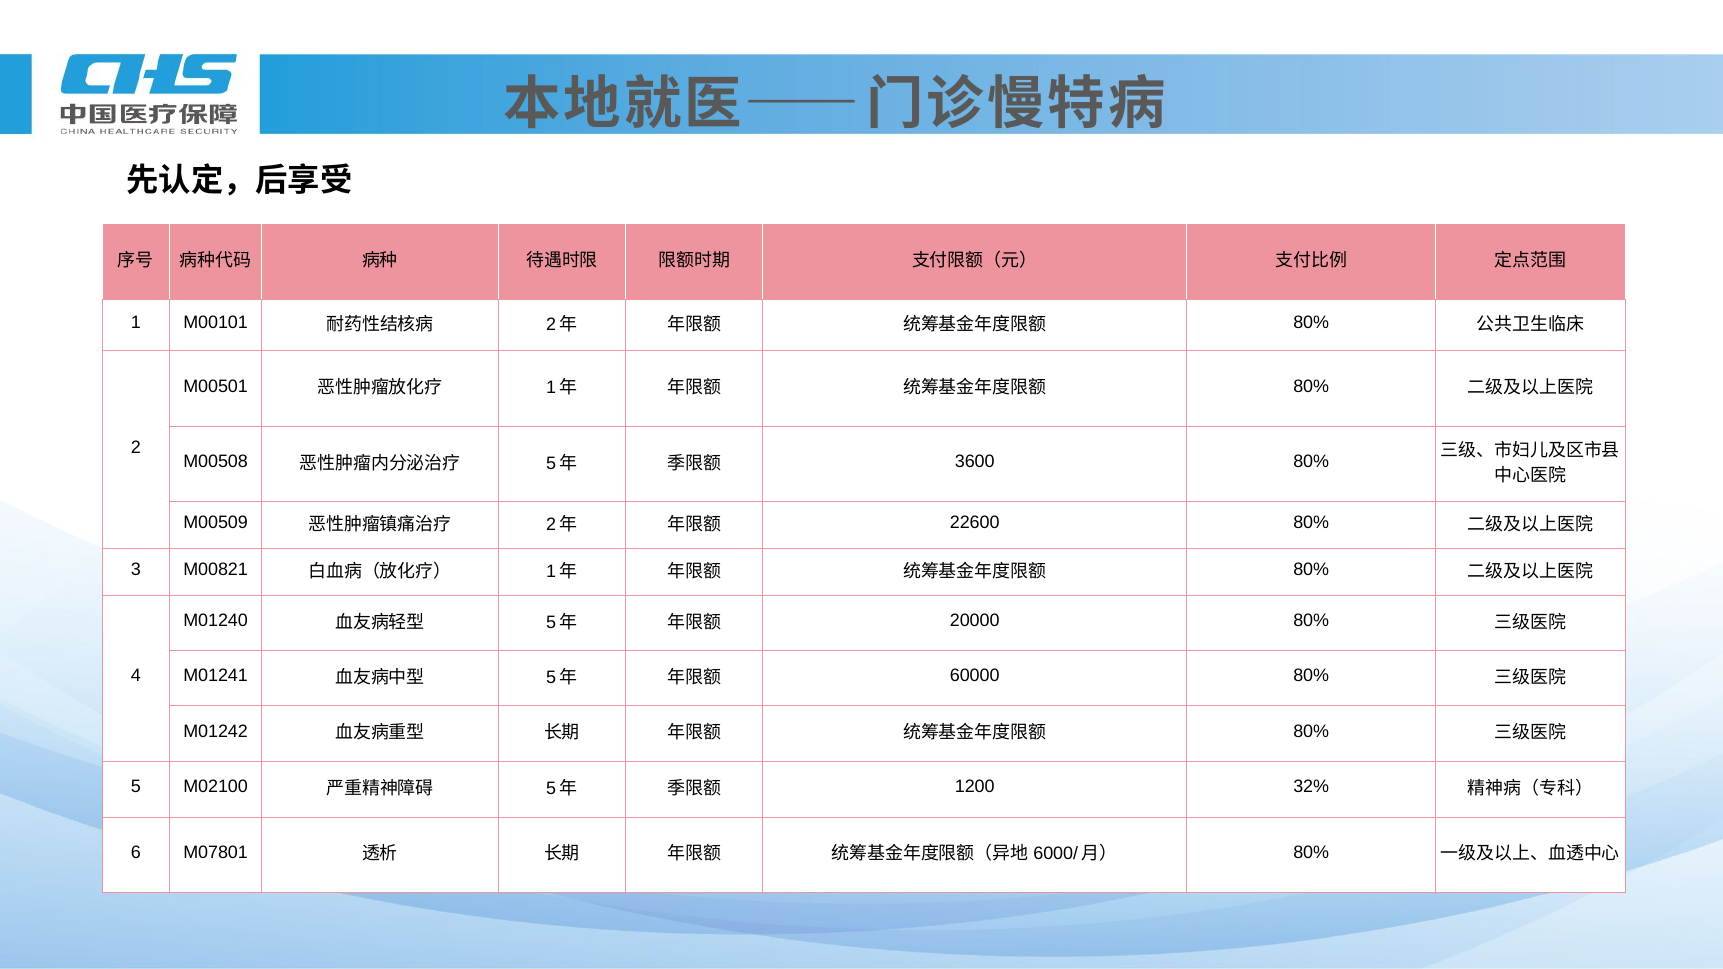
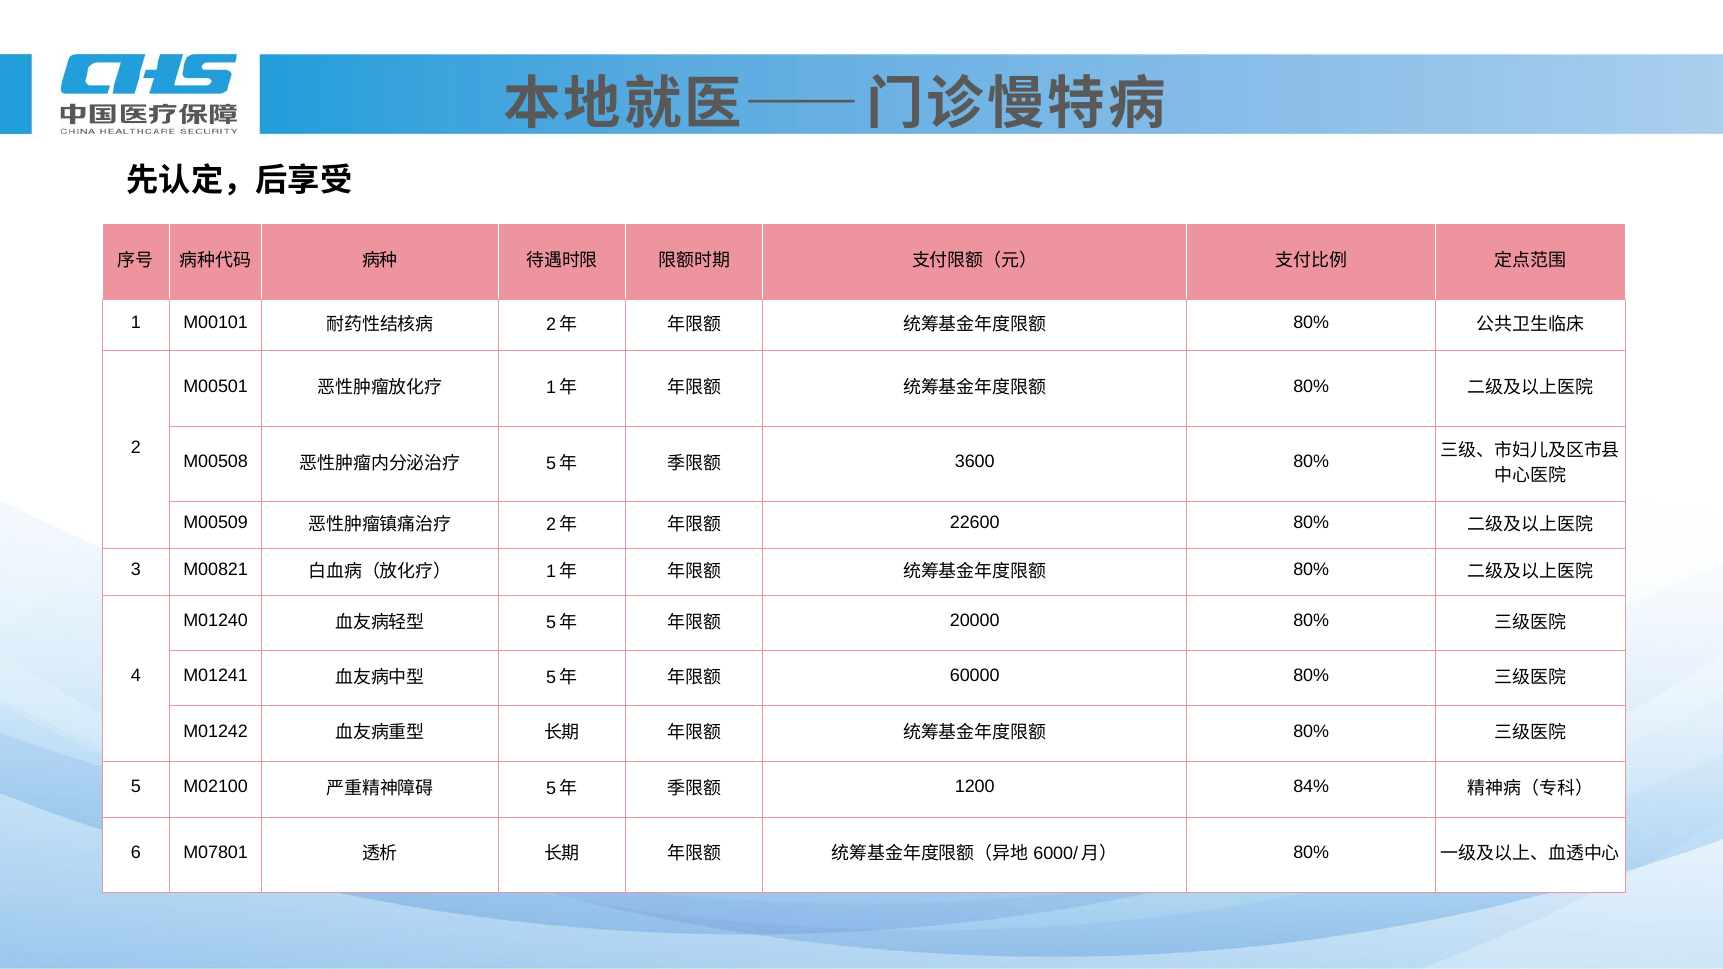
32%: 32% -> 84%
